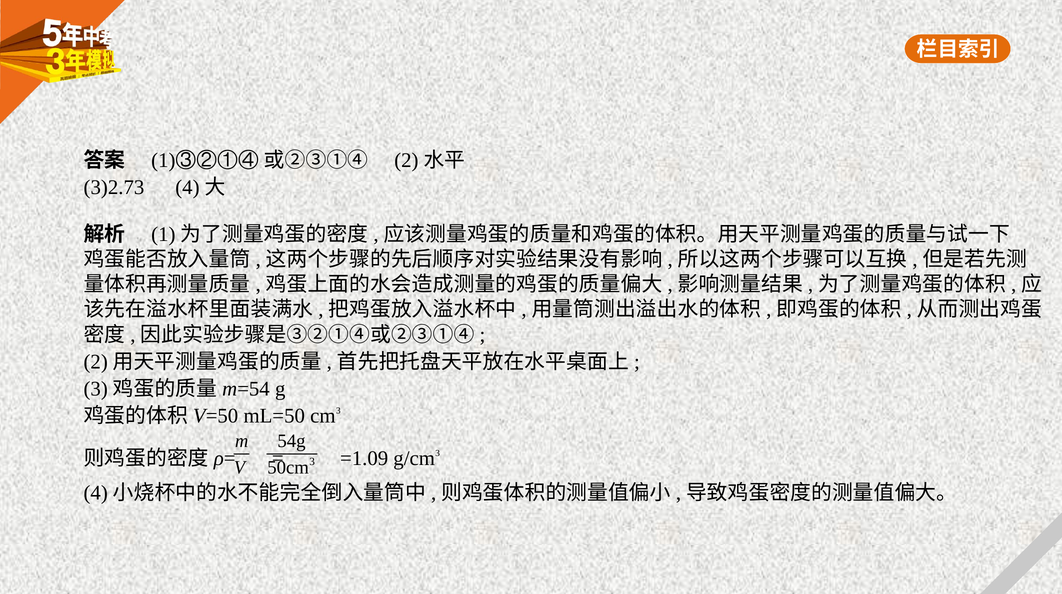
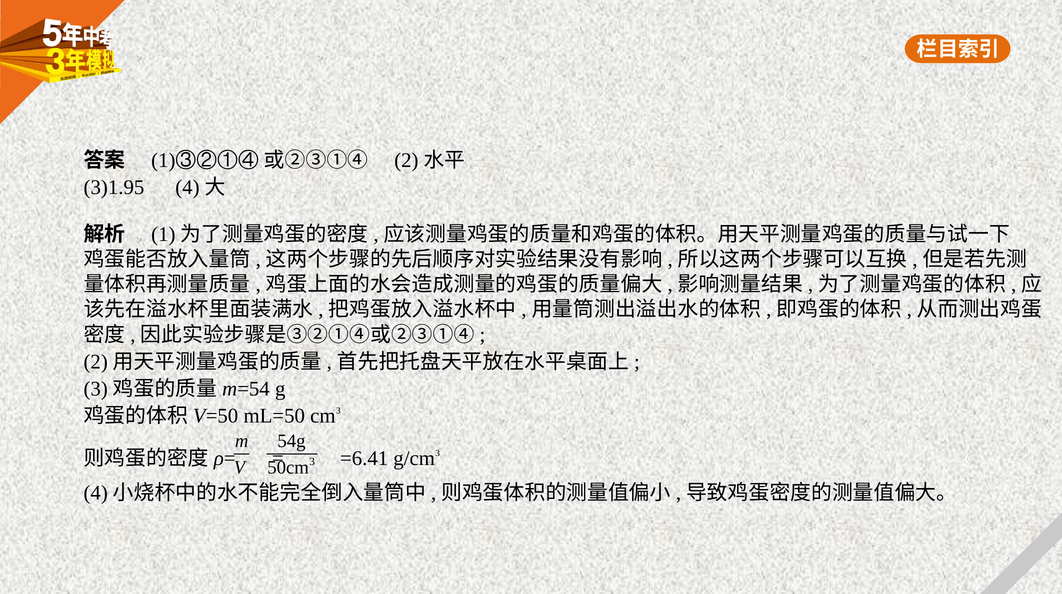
3)2.73: 3)2.73 -> 3)1.95
=1.09: =1.09 -> =6.41
